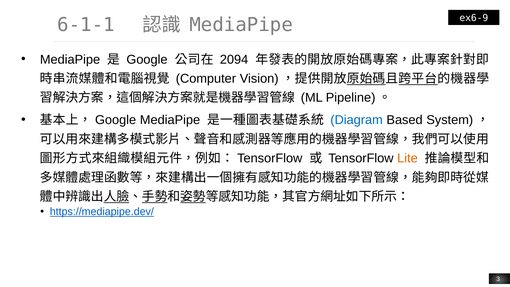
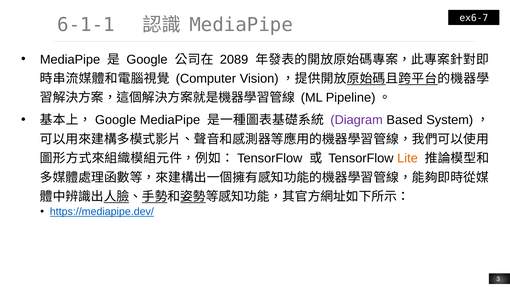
ex6-9: ex6-9 -> ex6-7
2094: 2094 -> 2089
Diagram colour: blue -> purple
